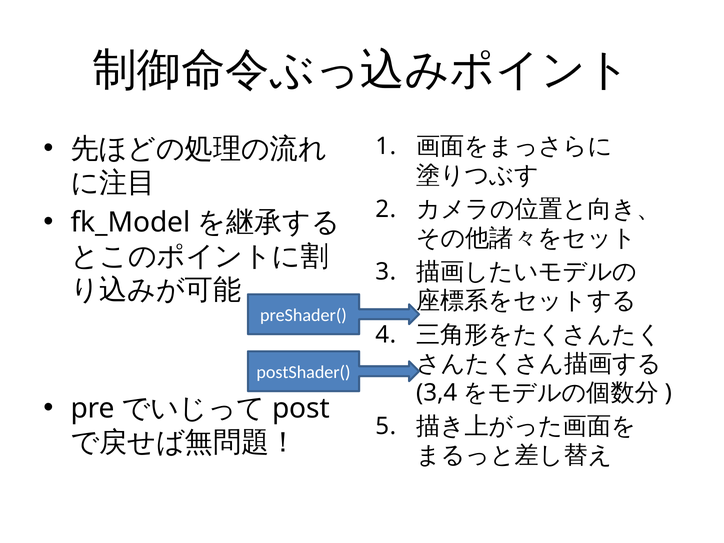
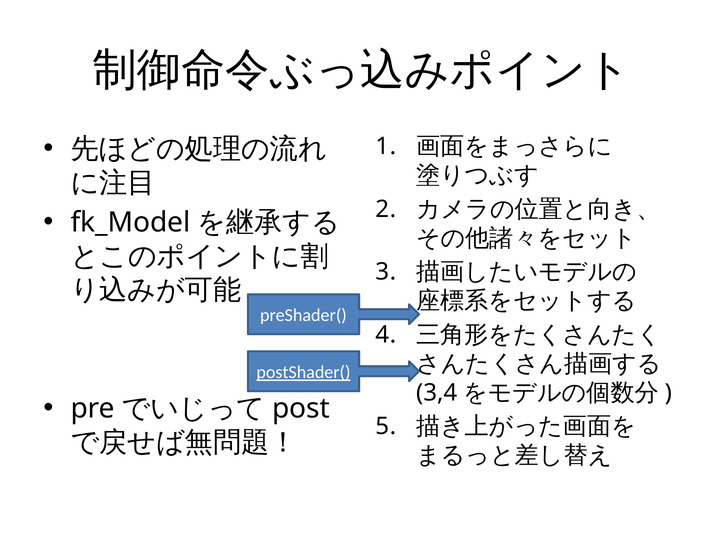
postShader( underline: none -> present
